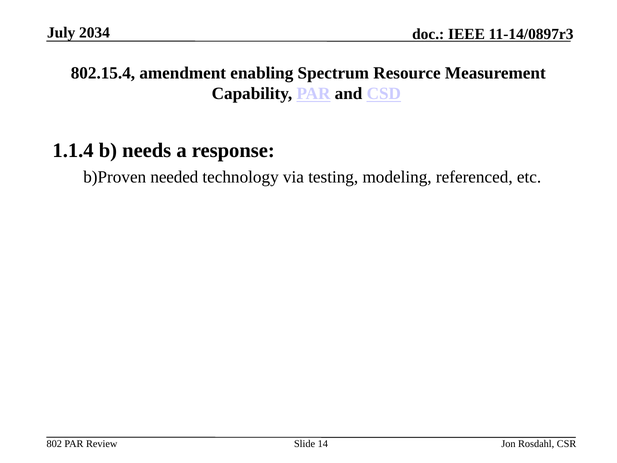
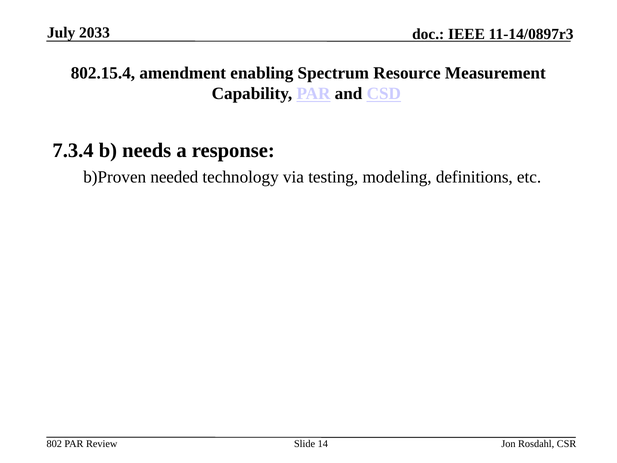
2034: 2034 -> 2033
1.1.4: 1.1.4 -> 7.3.4
referenced: referenced -> definitions
